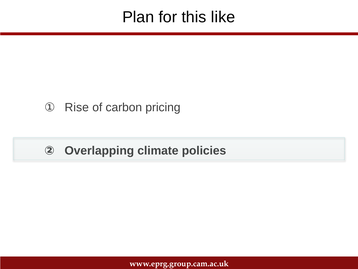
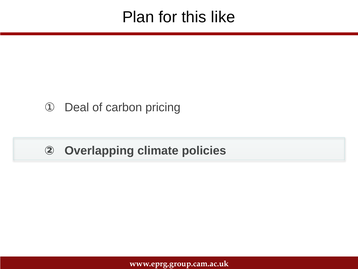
Rise: Rise -> Deal
